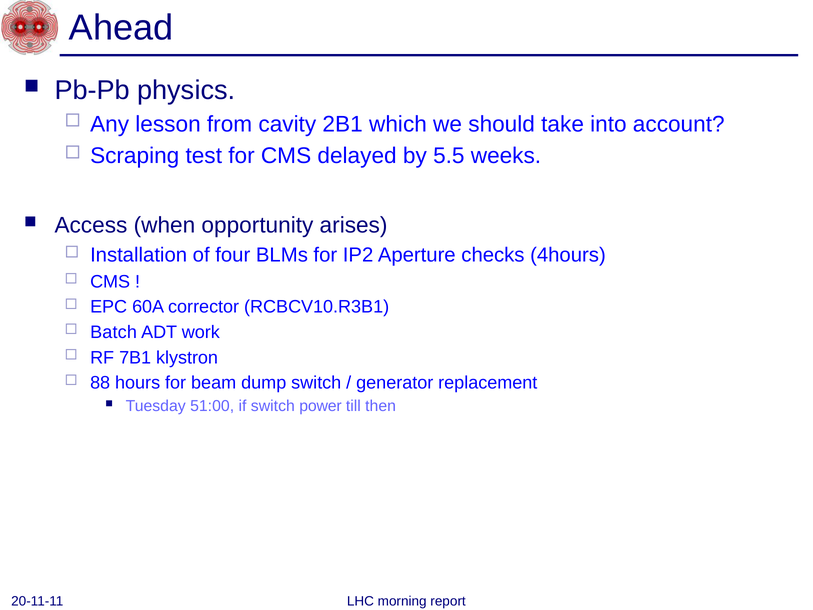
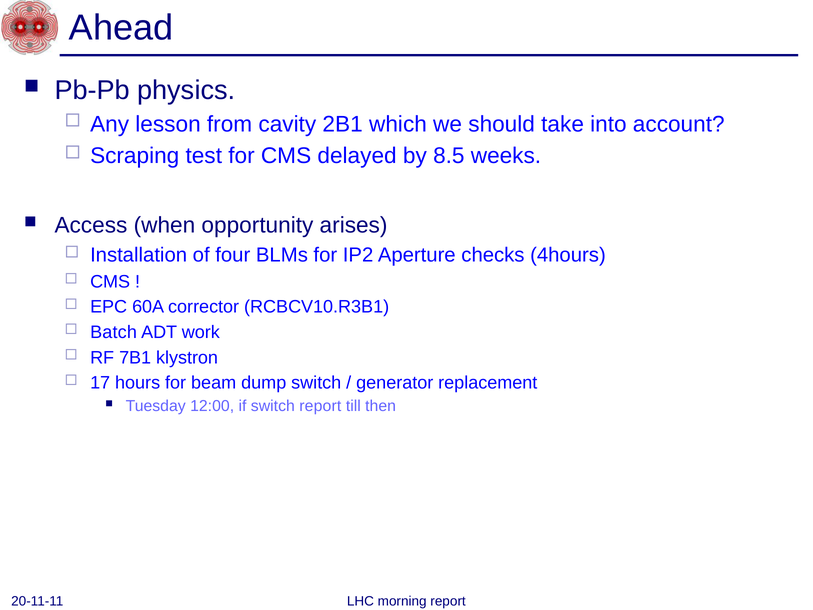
5.5: 5.5 -> 8.5
88: 88 -> 17
51:00: 51:00 -> 12:00
switch power: power -> report
